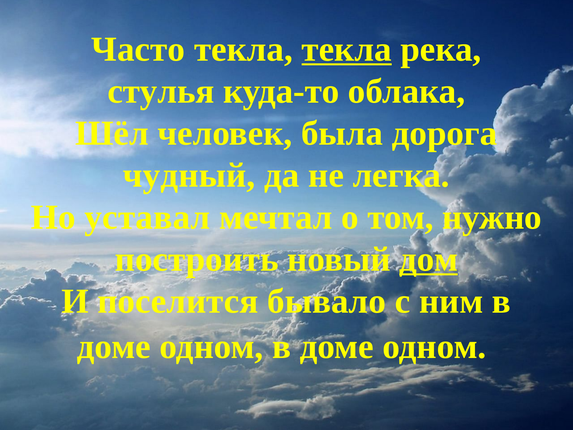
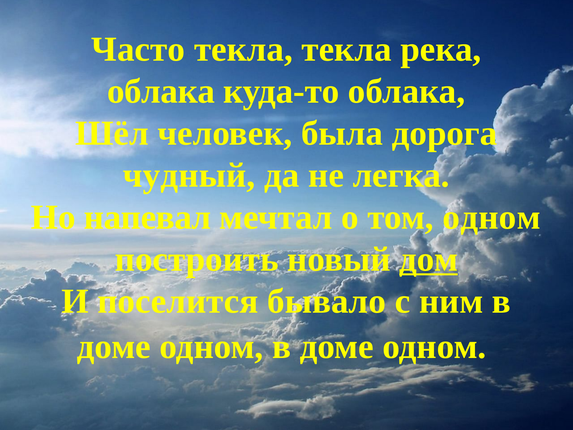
текла at (347, 49) underline: present -> none
стулья at (161, 91): стулья -> облака
уставал: уставал -> напевал
том нужно: нужно -> одном
